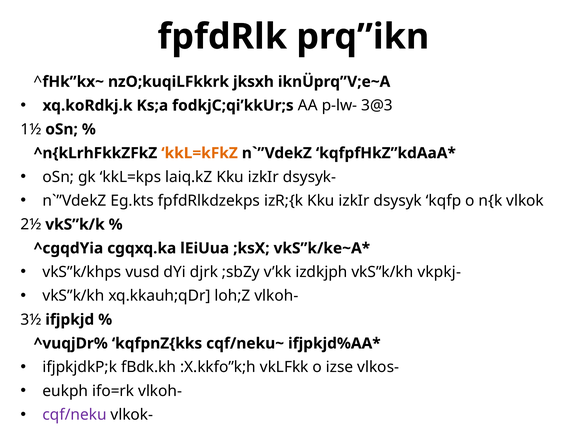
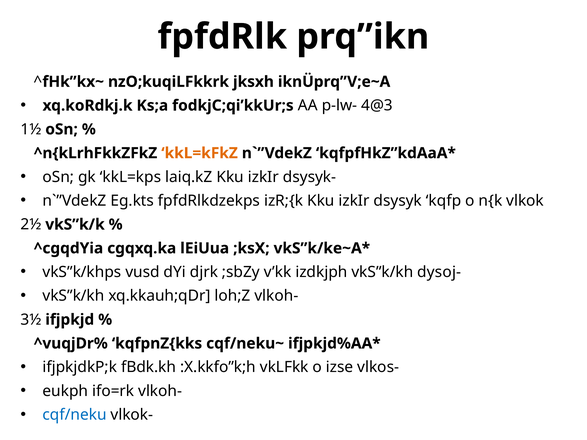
3@3: 3@3 -> 4@3
vkpkj-: vkpkj- -> dysoj-
cqf/neku colour: purple -> blue
